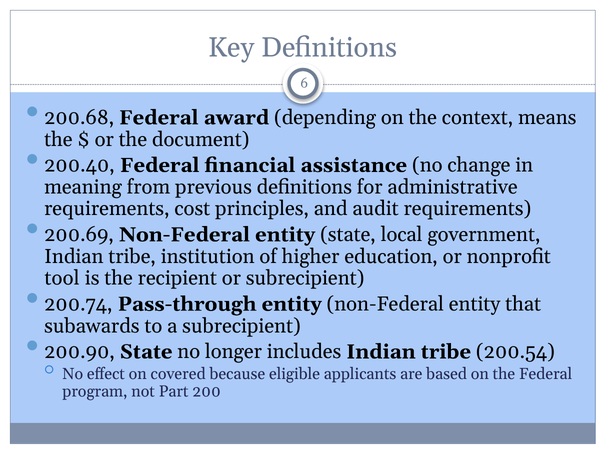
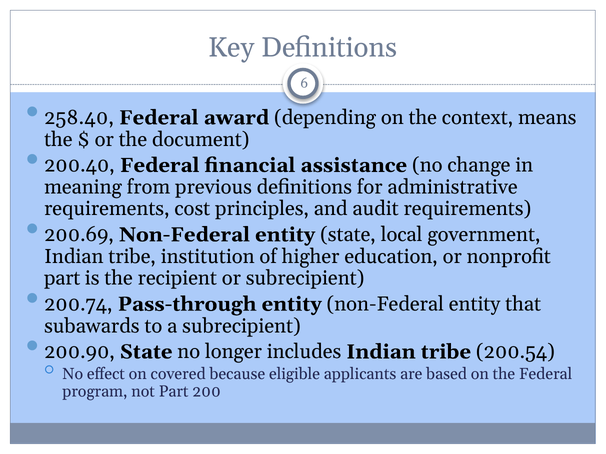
200.68: 200.68 -> 258.40
tool at (62, 279): tool -> part
